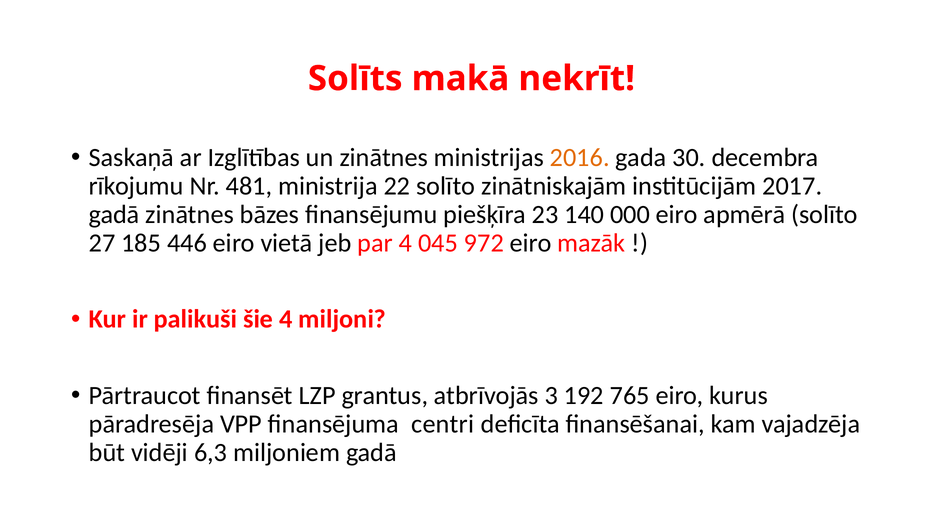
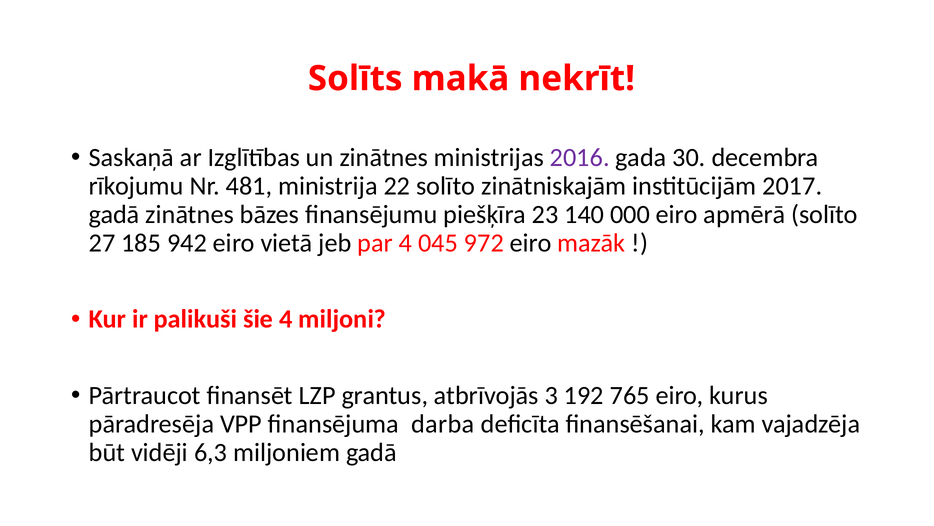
2016 colour: orange -> purple
446: 446 -> 942
centri: centri -> darba
